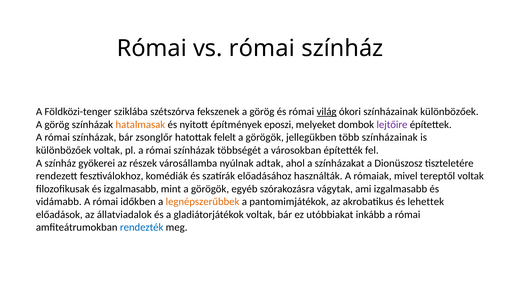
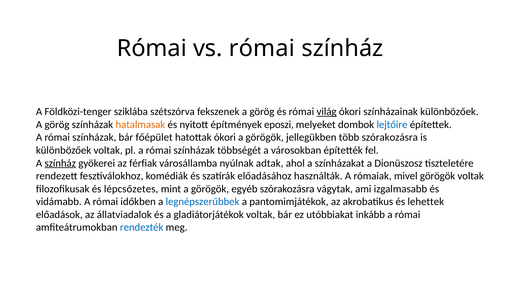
lejtőire colour: purple -> blue
zsonglőr: zsonglőr -> főépület
hatottak felelt: felelt -> ókori
több színházainak: színházainak -> szórakozásra
színház at (60, 163) underline: none -> present
részek: részek -> férfiak
mivel tereptől: tereptől -> görögök
és izgalmasabb: izgalmasabb -> lépcsőzetes
legnépszerűbbek colour: orange -> blue
